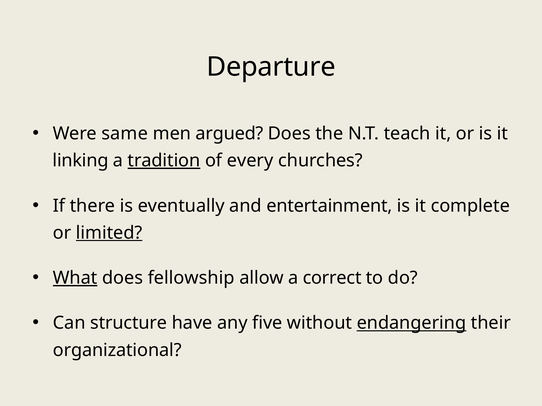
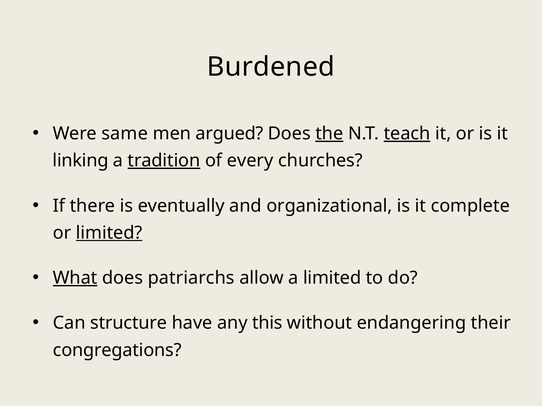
Departure: Departure -> Burdened
the underline: none -> present
teach underline: none -> present
entertainment: entertainment -> organizational
fellowship: fellowship -> patriarchs
a correct: correct -> limited
five: five -> this
endangering underline: present -> none
organizational: organizational -> congregations
